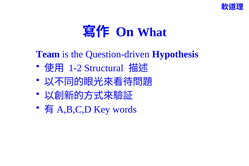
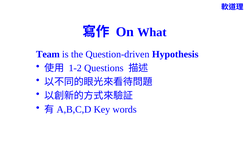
Structural: Structural -> Questions
